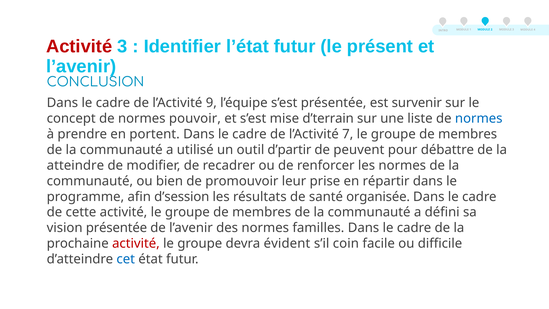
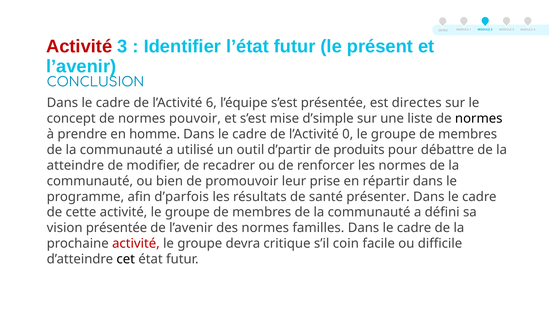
9: 9 -> 6
survenir: survenir -> directes
d’terrain: d’terrain -> d’simple
normes at (479, 119) colour: blue -> black
portent: portent -> homme
7: 7 -> 0
peuvent: peuvent -> produits
d’session: d’session -> d’parfois
organisée: organisée -> présenter
évident: évident -> critique
cet colour: blue -> black
